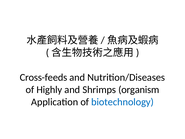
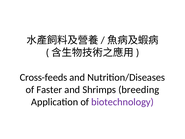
Highly: Highly -> Faster
organism: organism -> breeding
biotechnology colour: blue -> purple
